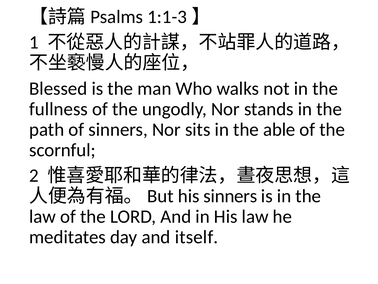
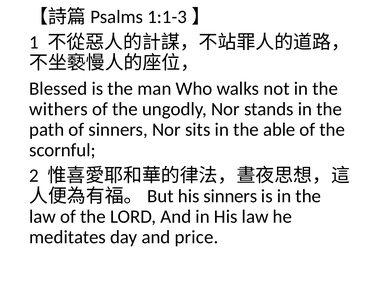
fullness: fullness -> withers
itself: itself -> price
